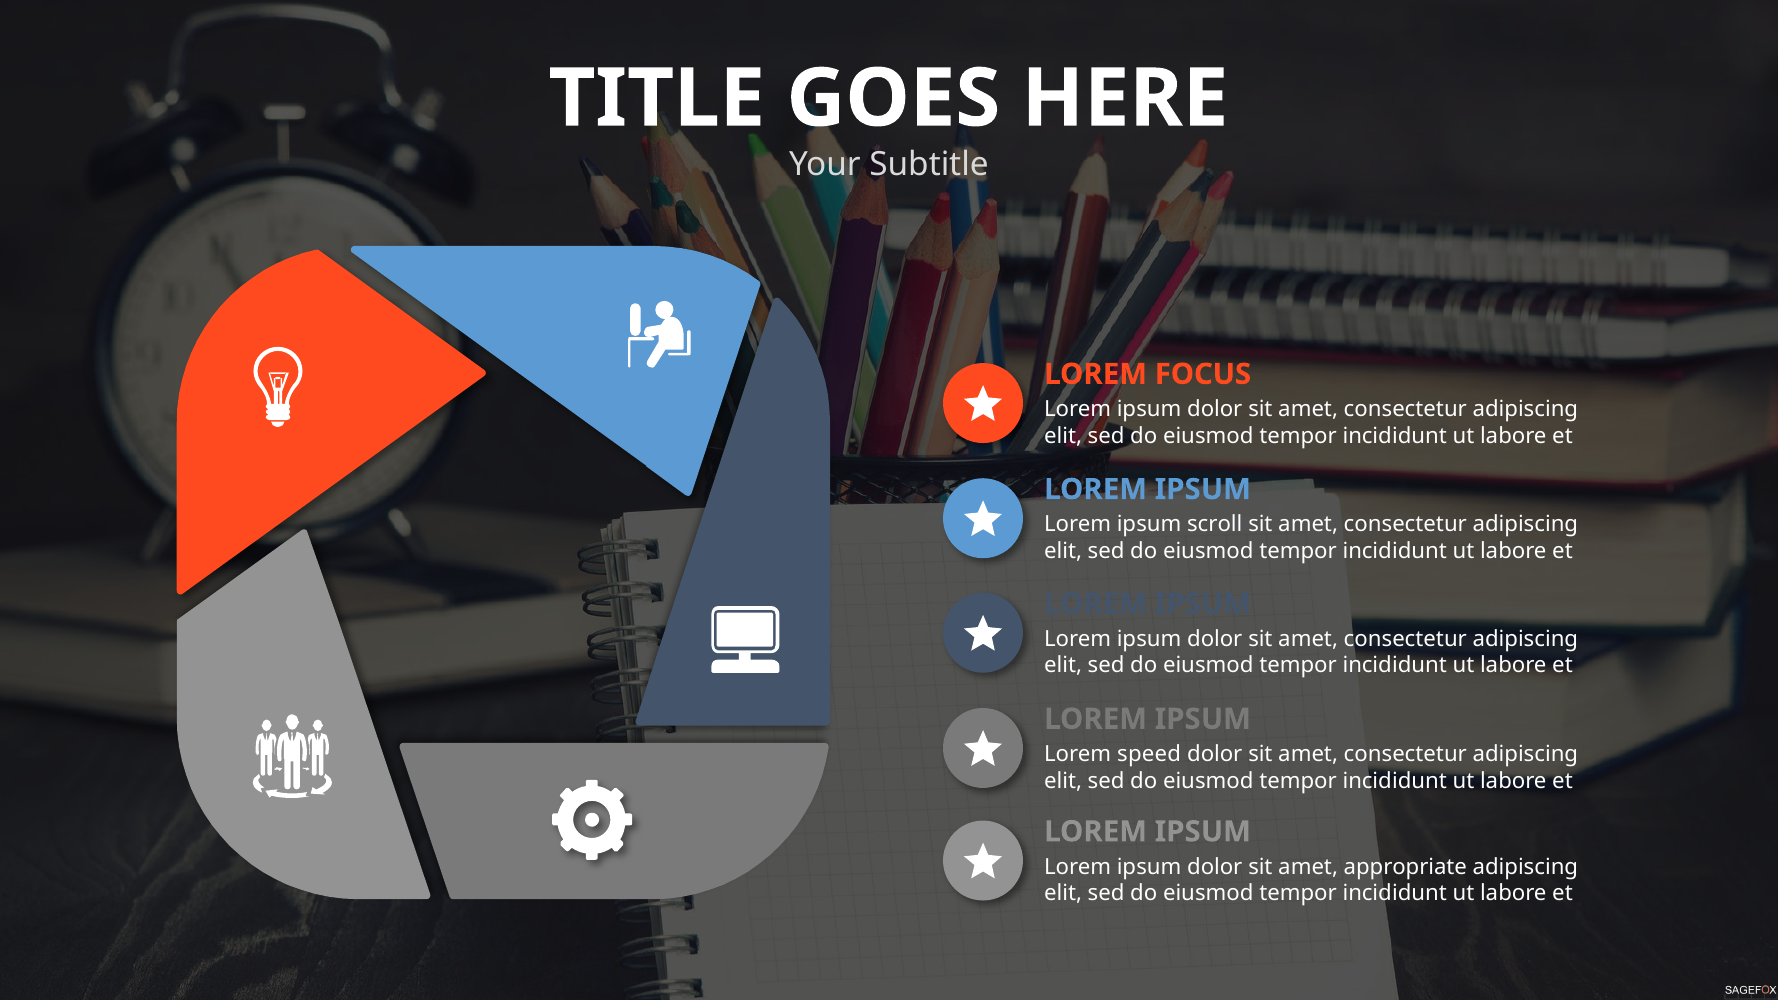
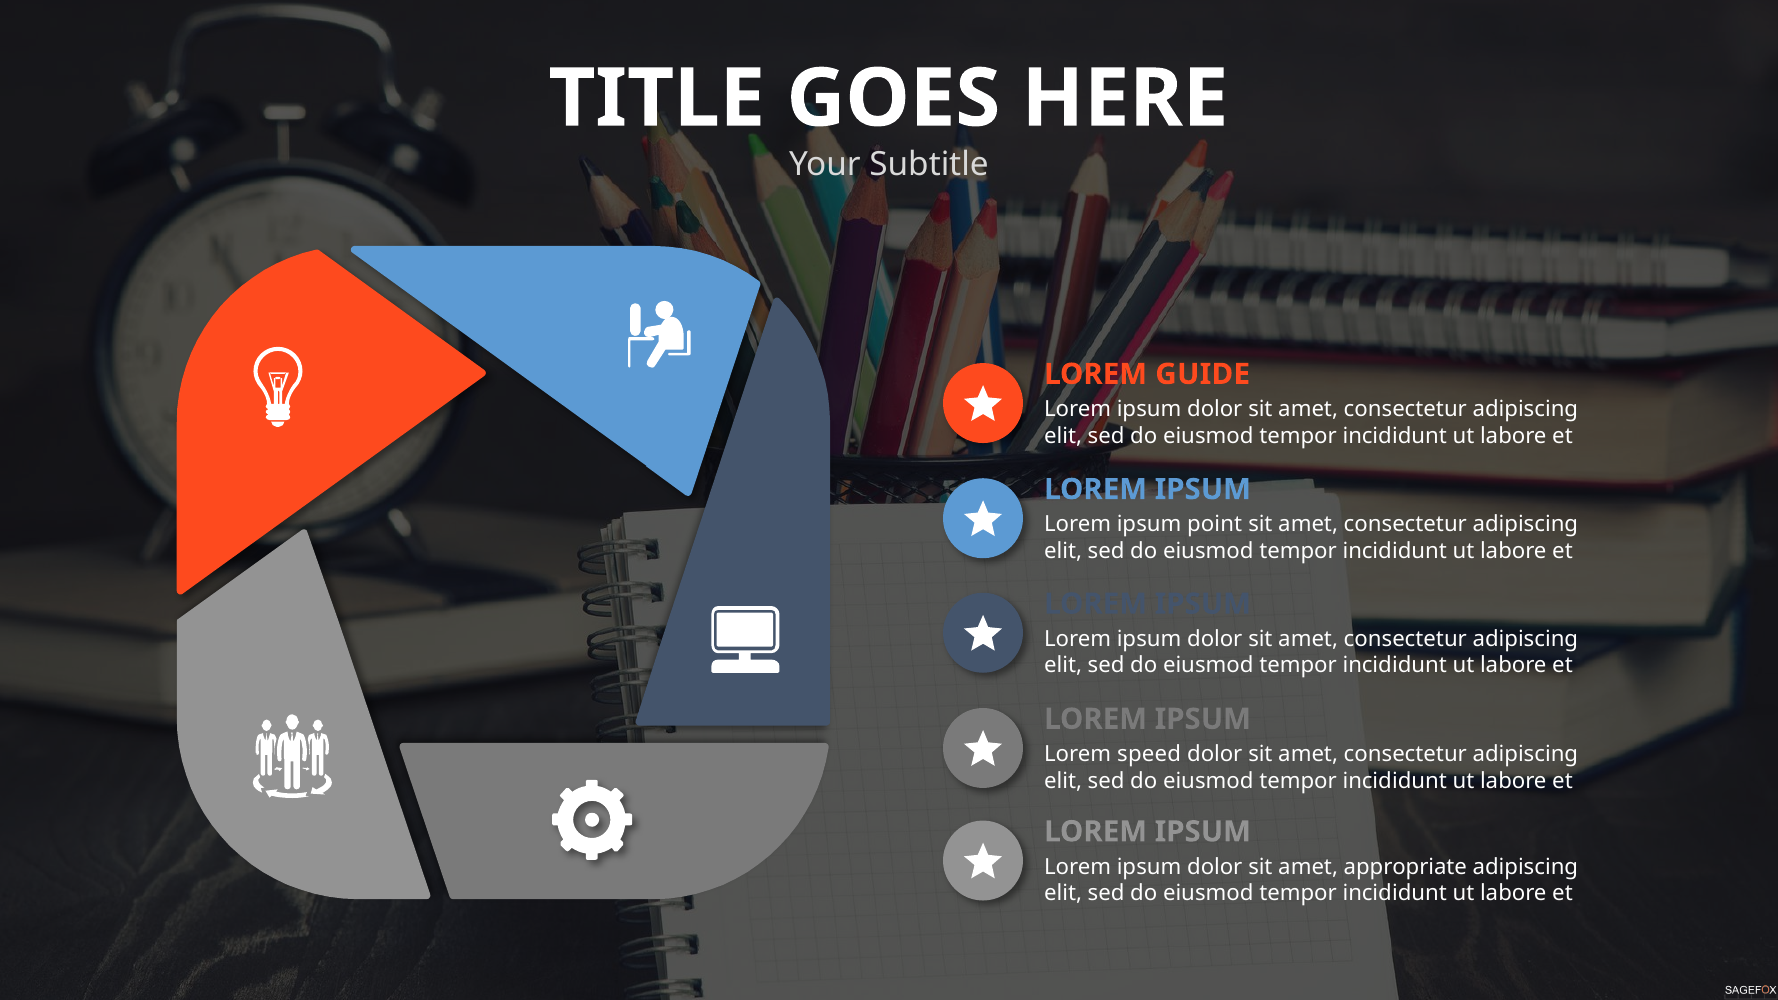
FOCUS: FOCUS -> GUIDE
scroll: scroll -> point
